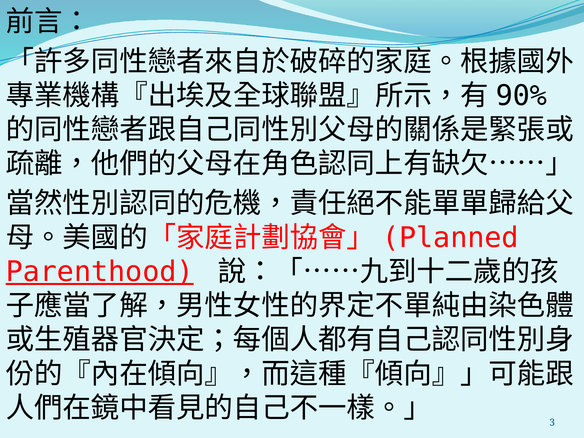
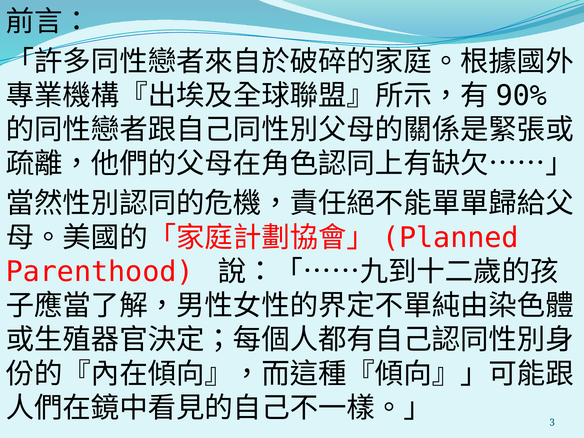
Parenthood underline: present -> none
